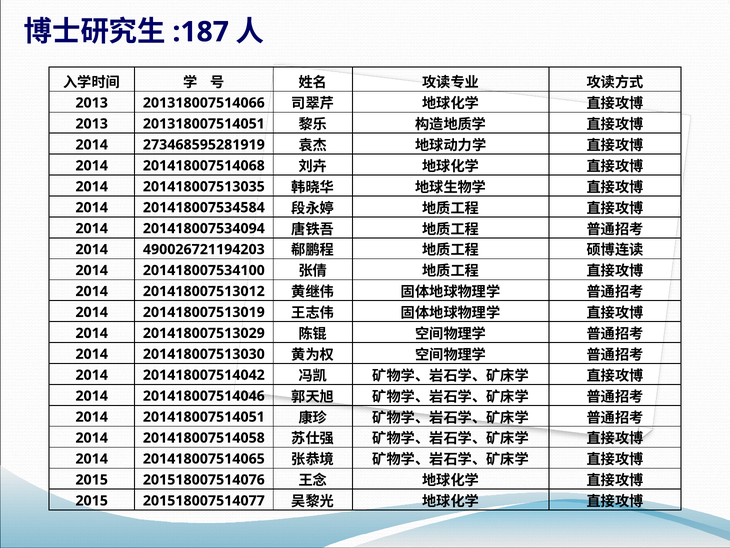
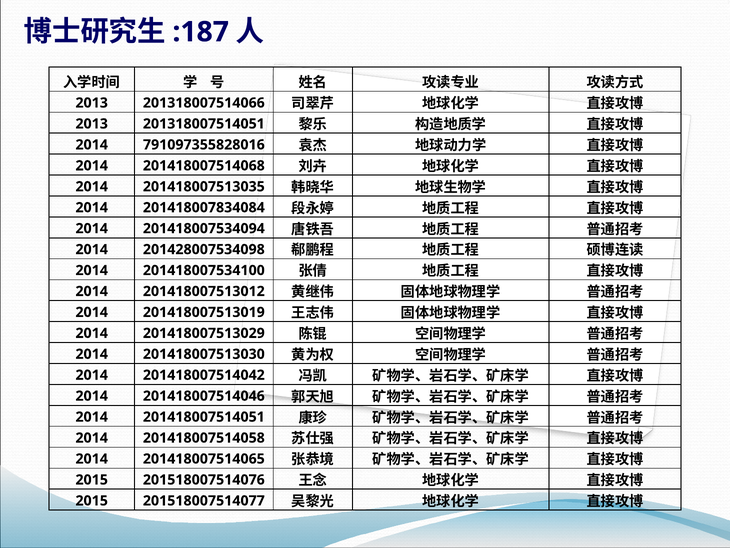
273468595281919: 273468595281919 -> 791097355828016
201418007534584: 201418007534584 -> 201418007834084
490026721194203: 490026721194203 -> 201428007534098
